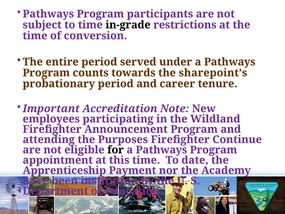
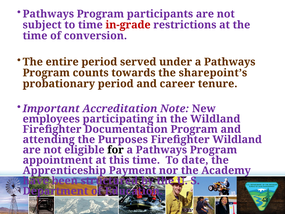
in-grade colour: black -> red
Announcement: Announcement -> Documentation
Firefighter Continue: Continue -> Wildland
institution: institution -> structured
